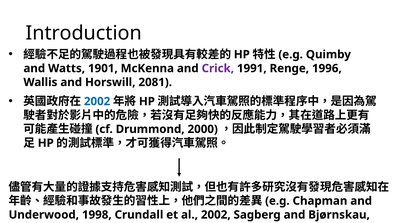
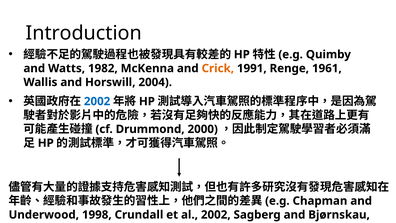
1901: 1901 -> 1982
Crick colour: purple -> orange
1996: 1996 -> 1961
2081: 2081 -> 2004
